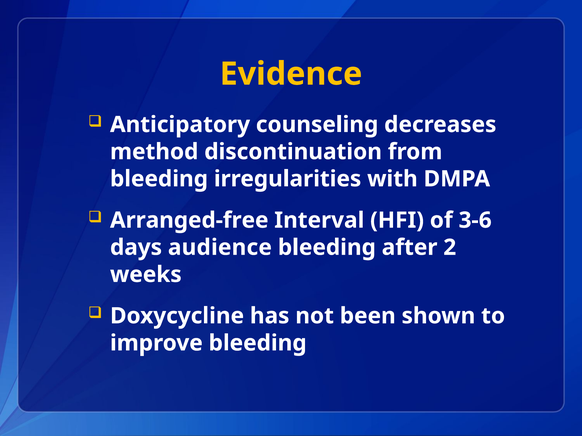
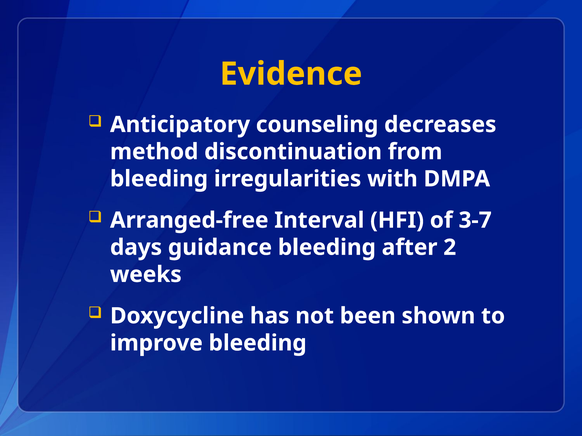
3-6: 3-6 -> 3-7
audience: audience -> guidance
